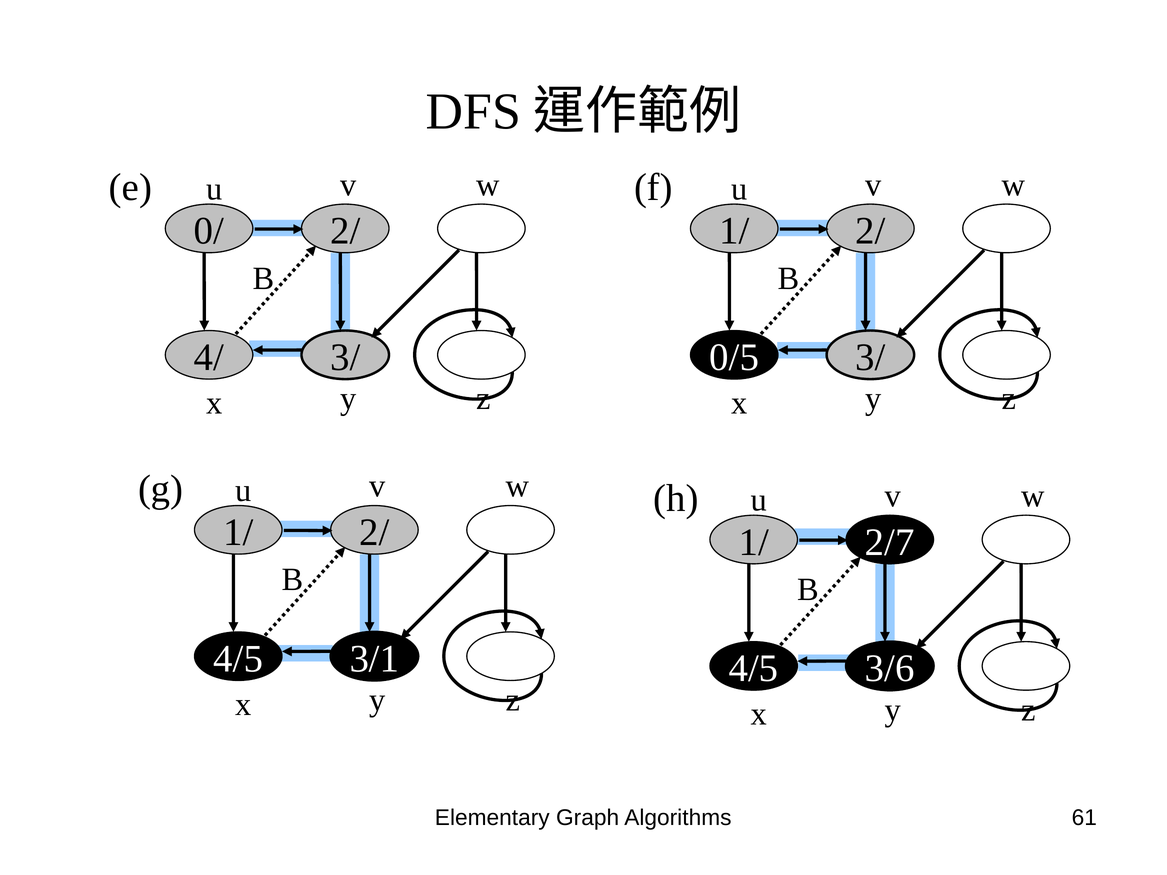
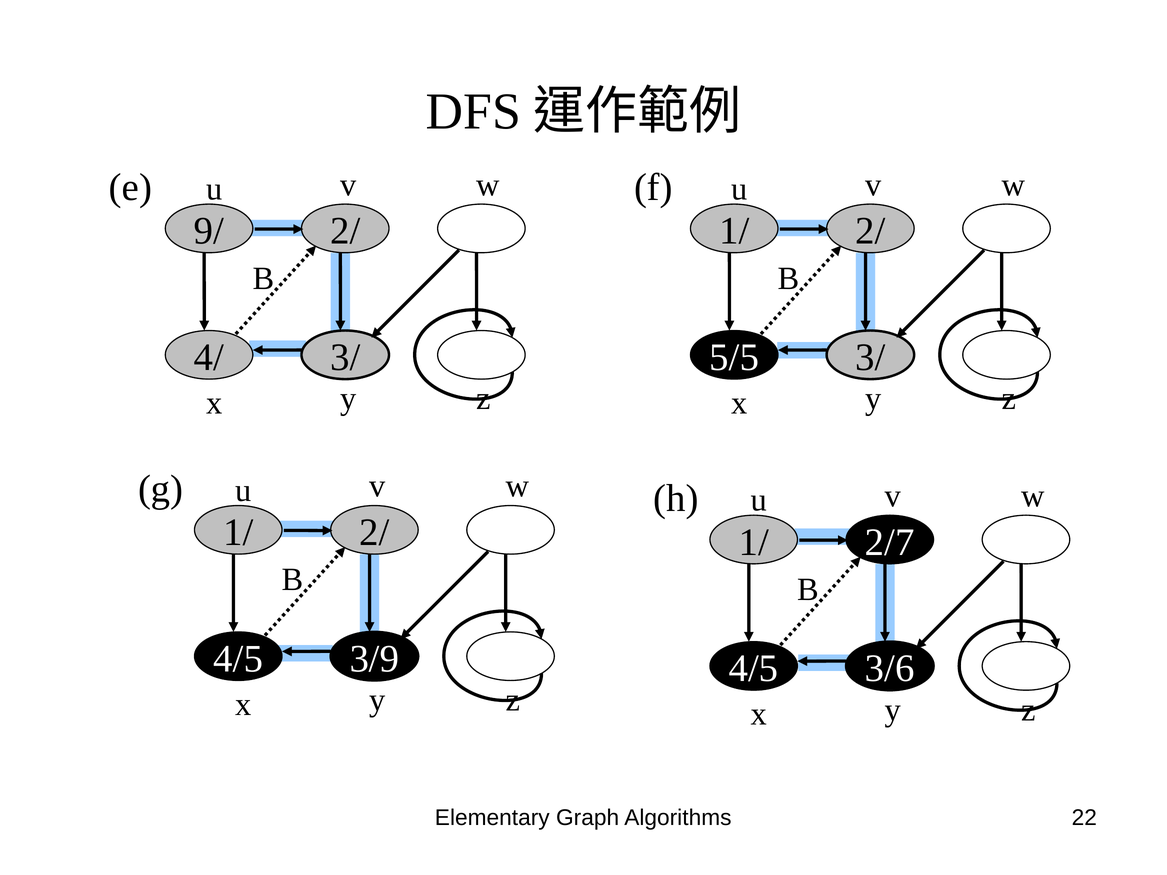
0/: 0/ -> 9/
0/5: 0/5 -> 5/5
3/1: 3/1 -> 3/9
61: 61 -> 22
